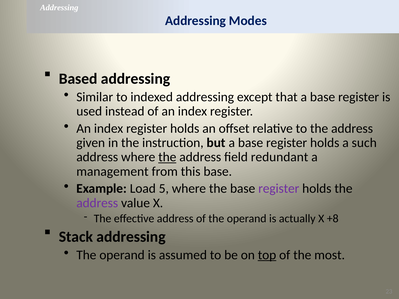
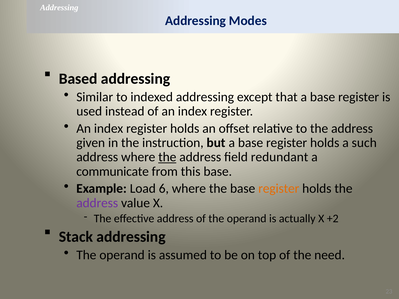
management: management -> communicate
5: 5 -> 6
register at (279, 189) colour: purple -> orange
+8: +8 -> +2
top underline: present -> none
most: most -> need
